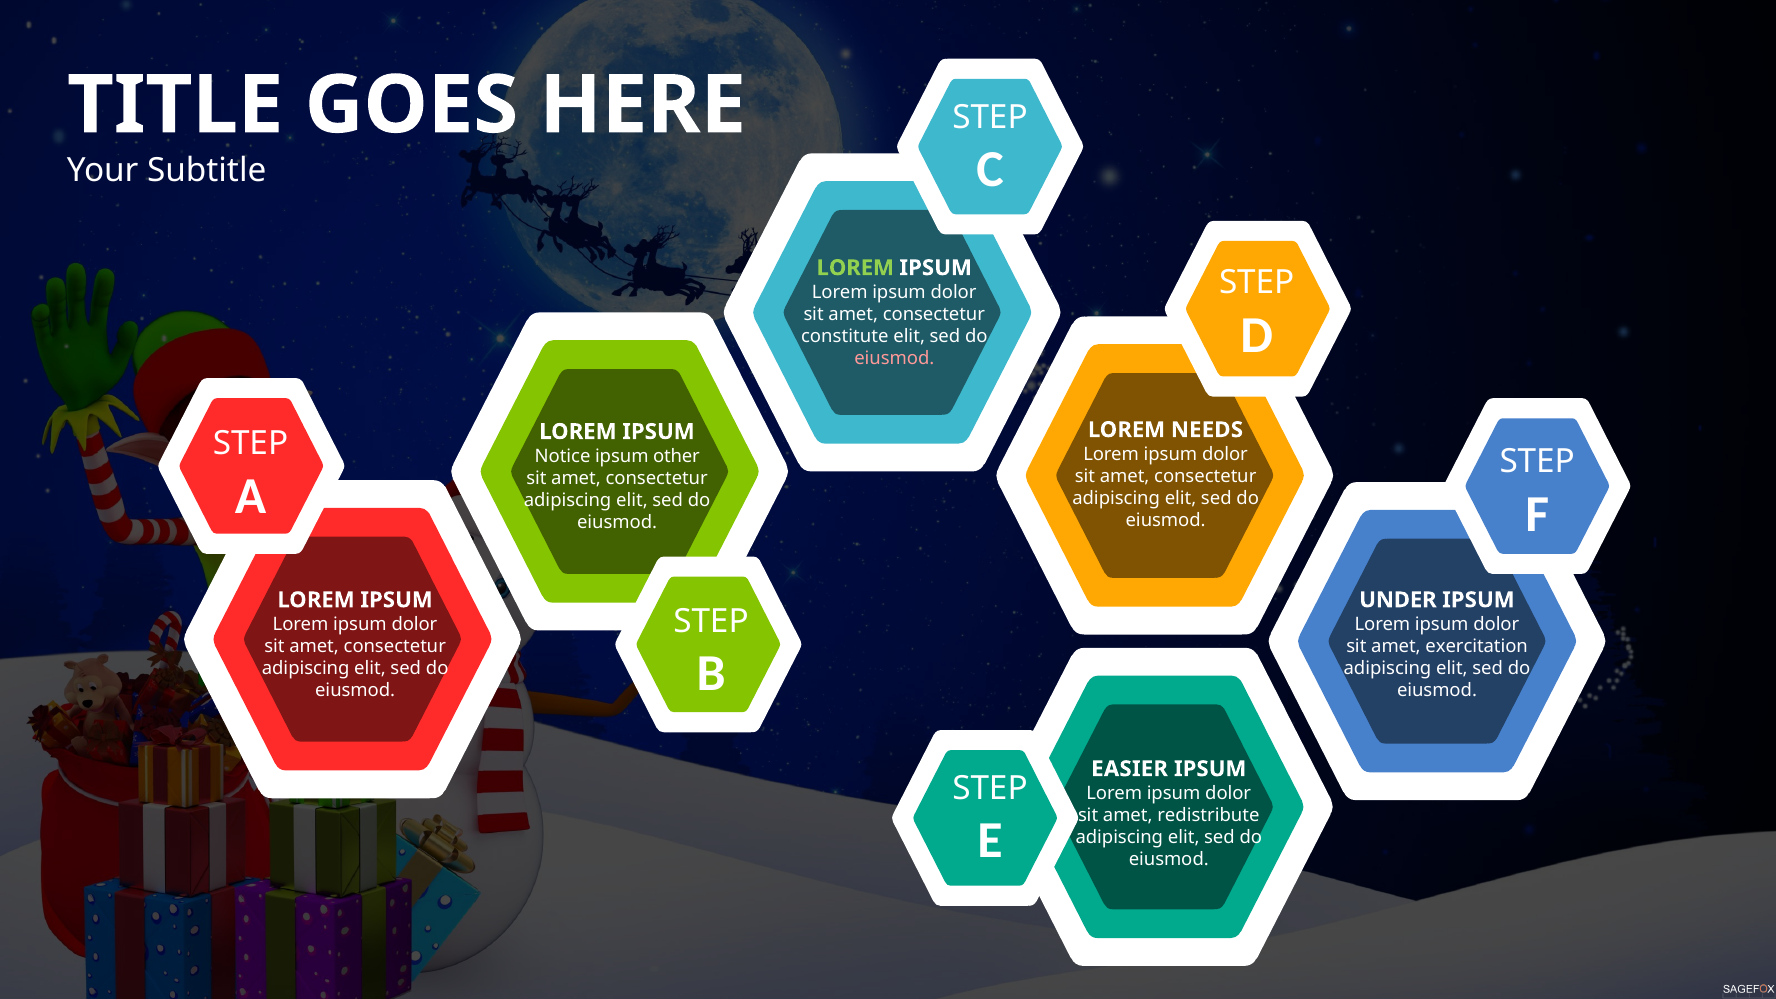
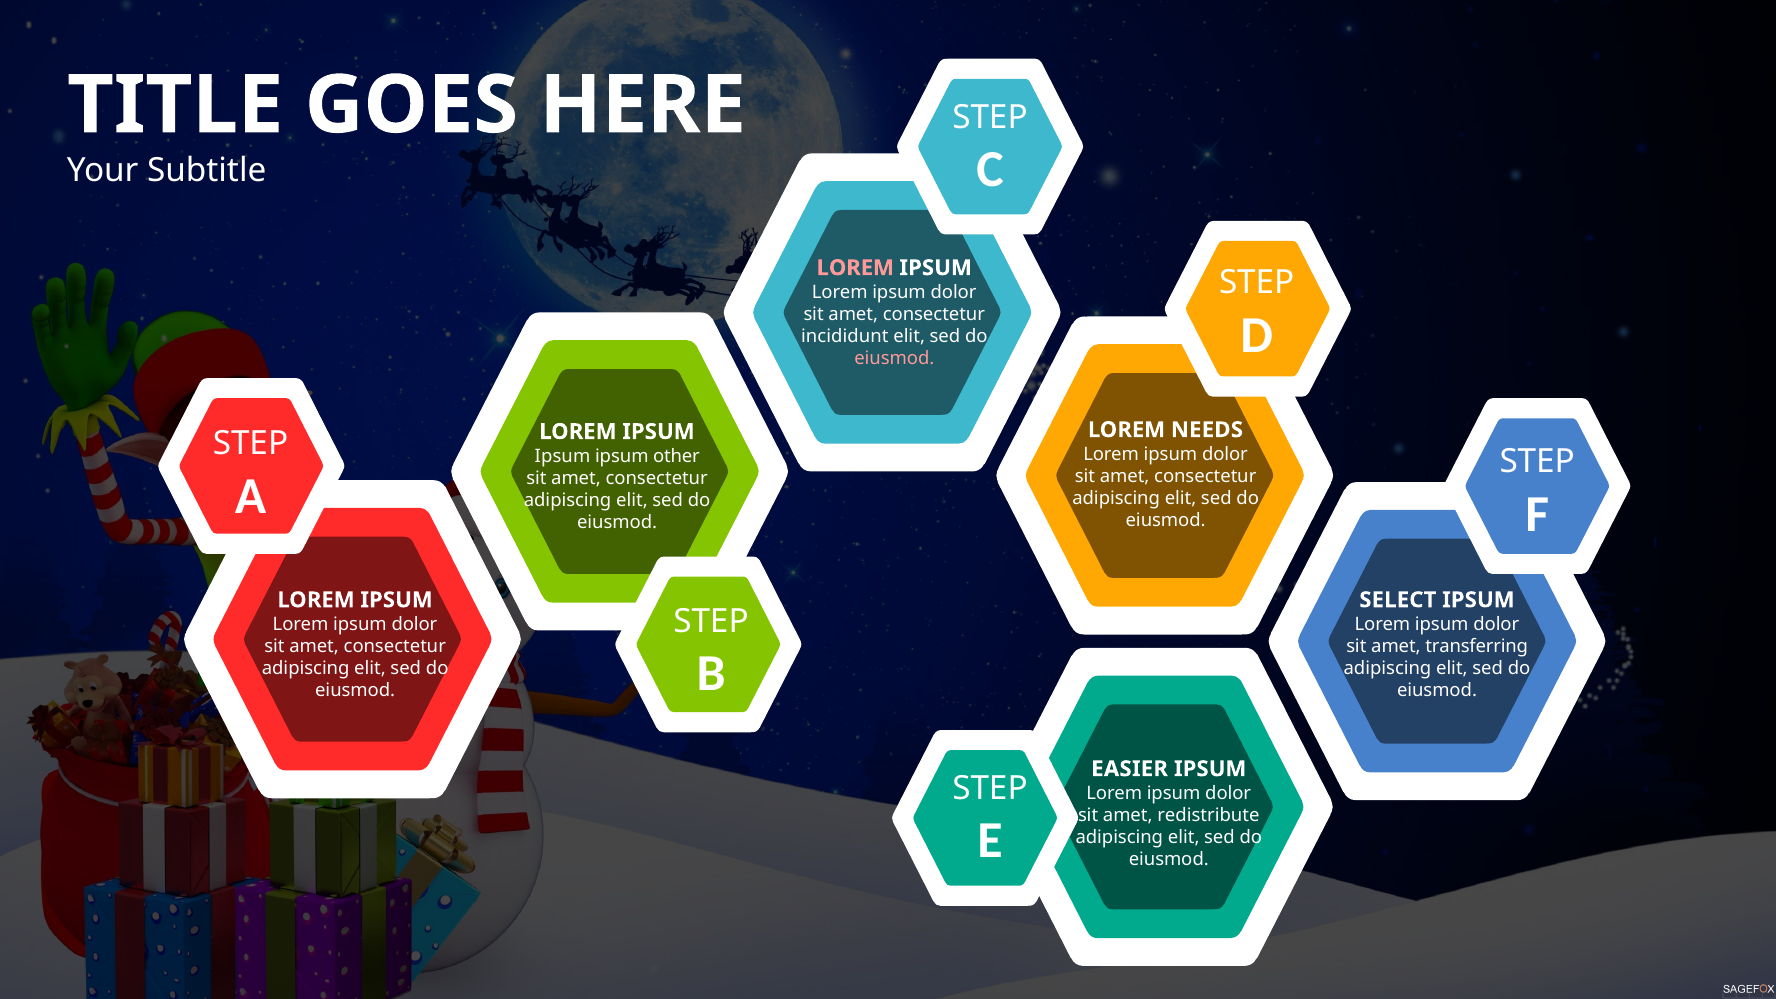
LOREM at (855, 268) colour: light green -> pink
constitute: constitute -> incididunt
Notice at (563, 456): Notice -> Ipsum
UNDER: UNDER -> SELECT
exercitation: exercitation -> transferring
